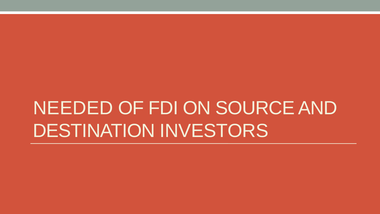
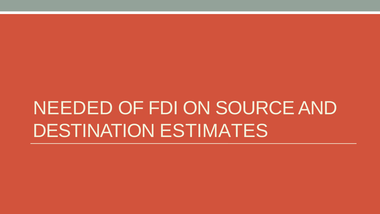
INVESTORS: INVESTORS -> ESTIMATES
